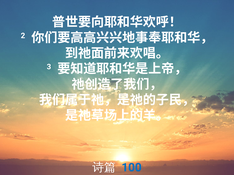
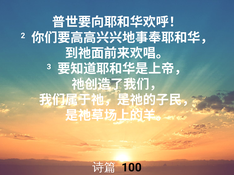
100 colour: blue -> black
